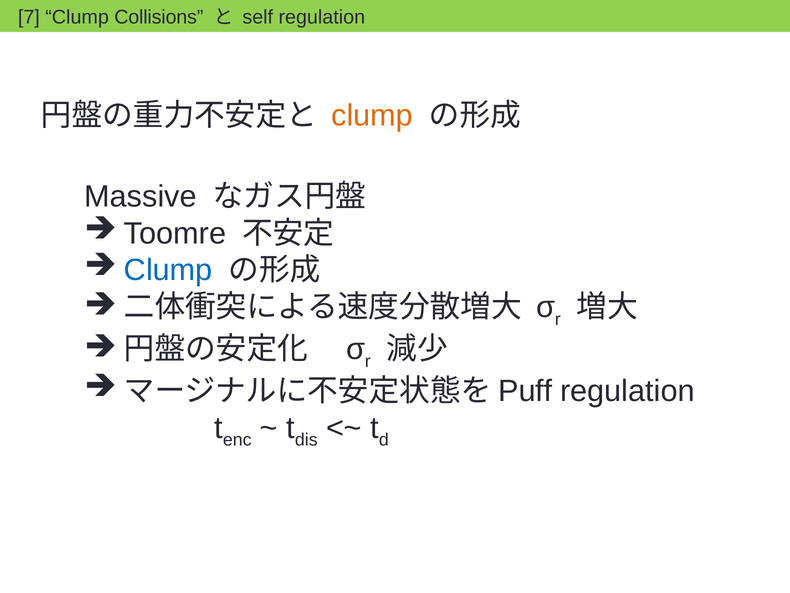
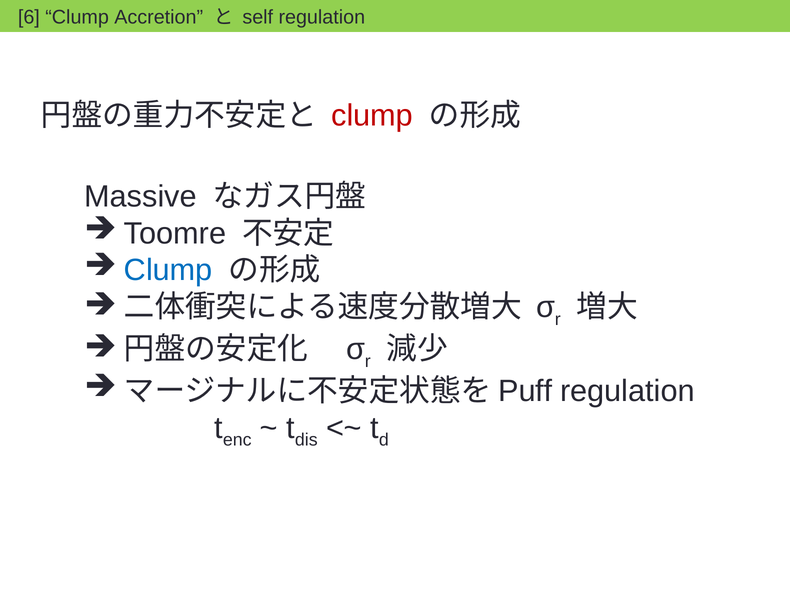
7: 7 -> 6
Collisions: Collisions -> Accretion
clump at (372, 115) colour: orange -> red
